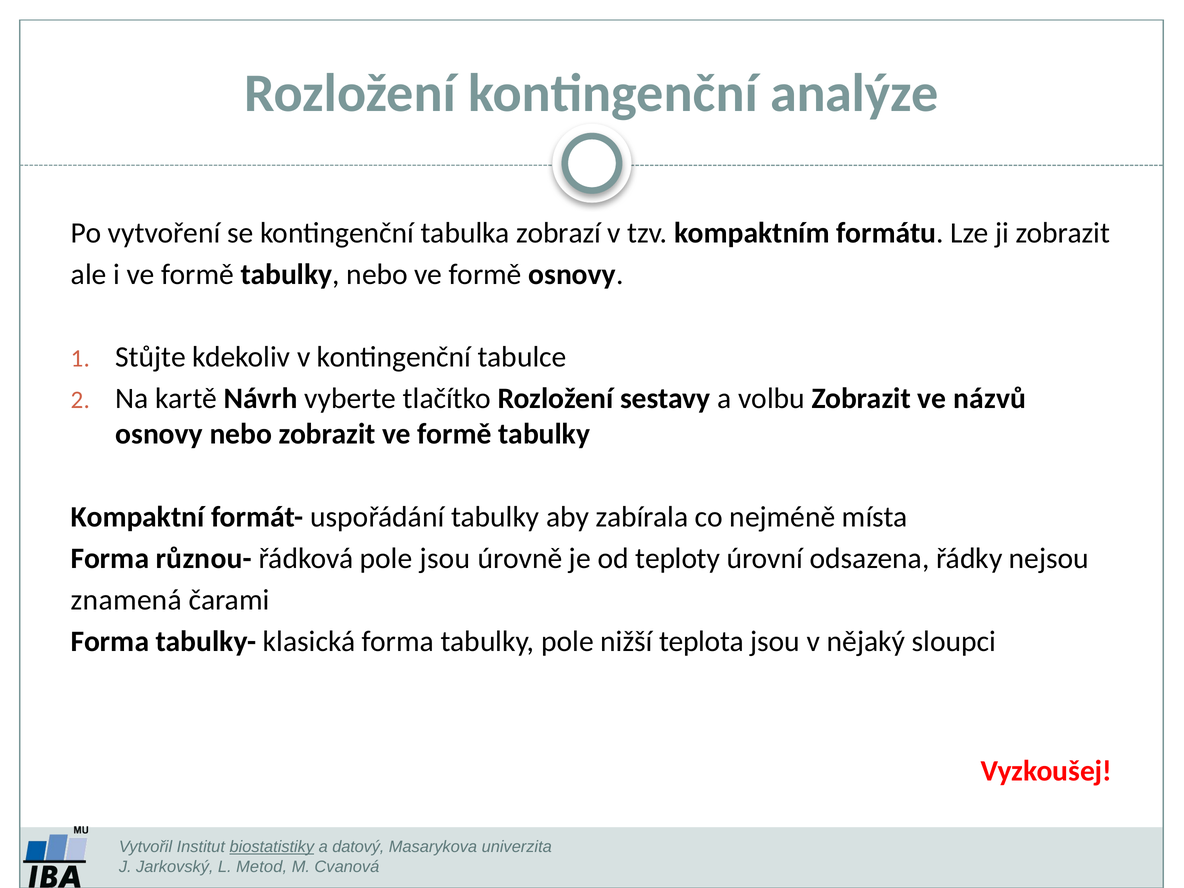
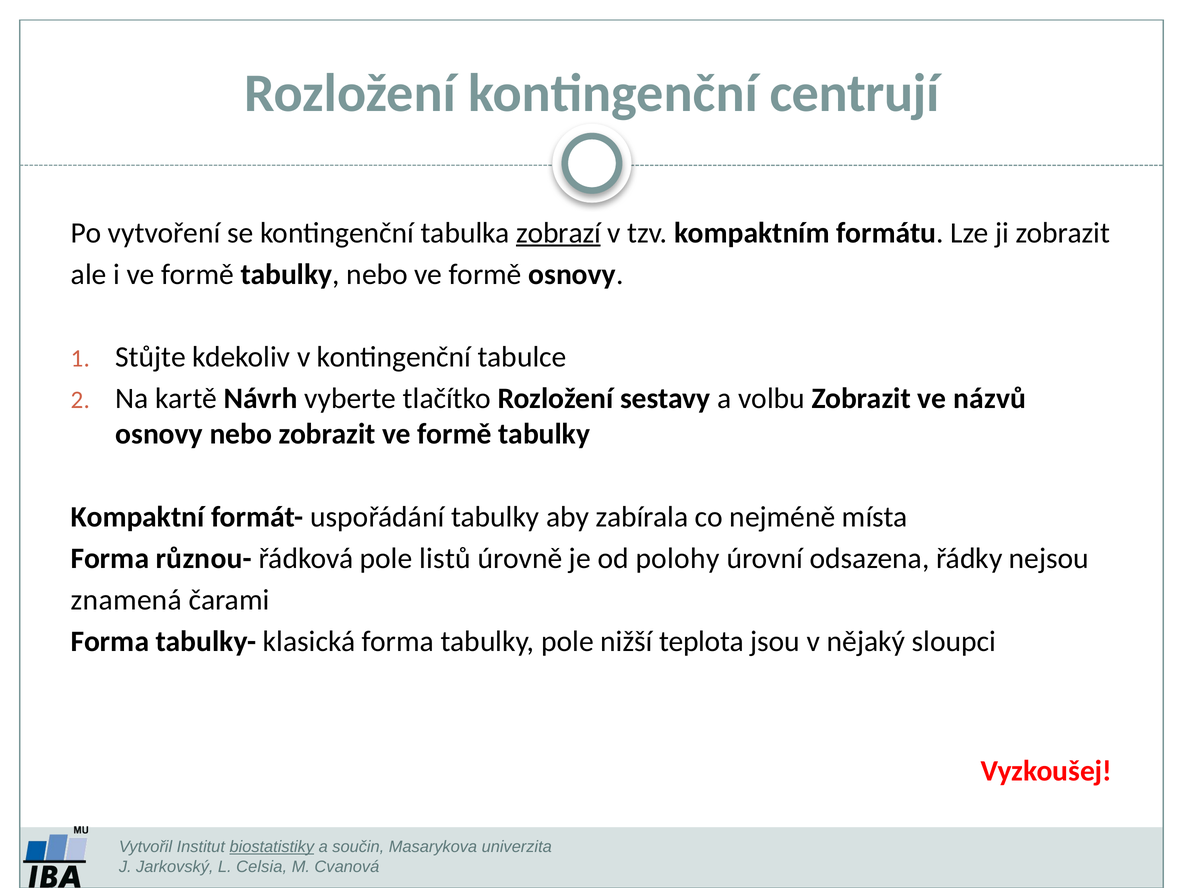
analýze: analýze -> centrují
zobrazí underline: none -> present
pole jsou: jsou -> listů
teploty: teploty -> polohy
datový: datový -> součin
Metod: Metod -> Celsia
